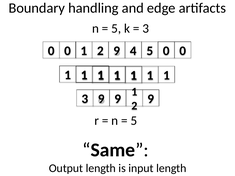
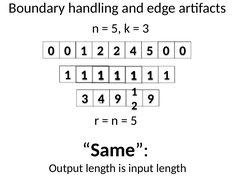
2 9: 9 -> 2
3 9: 9 -> 4
